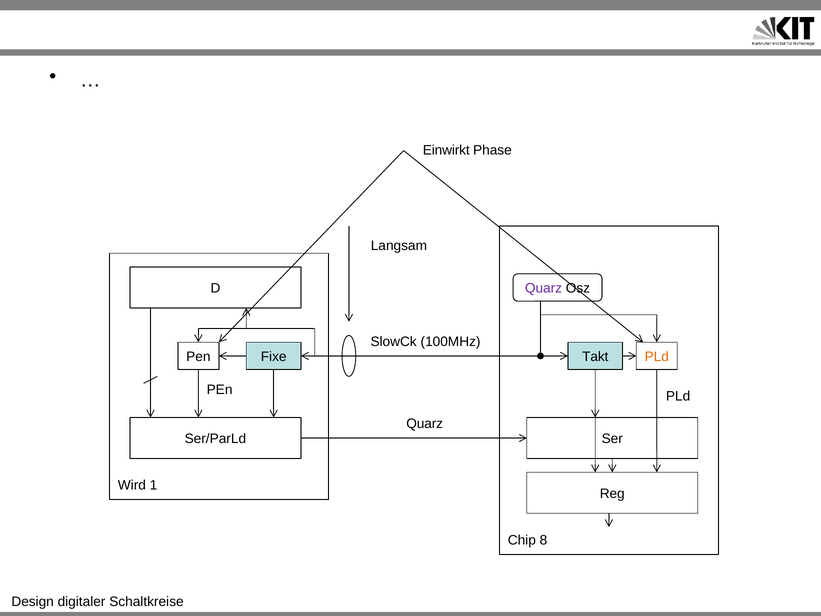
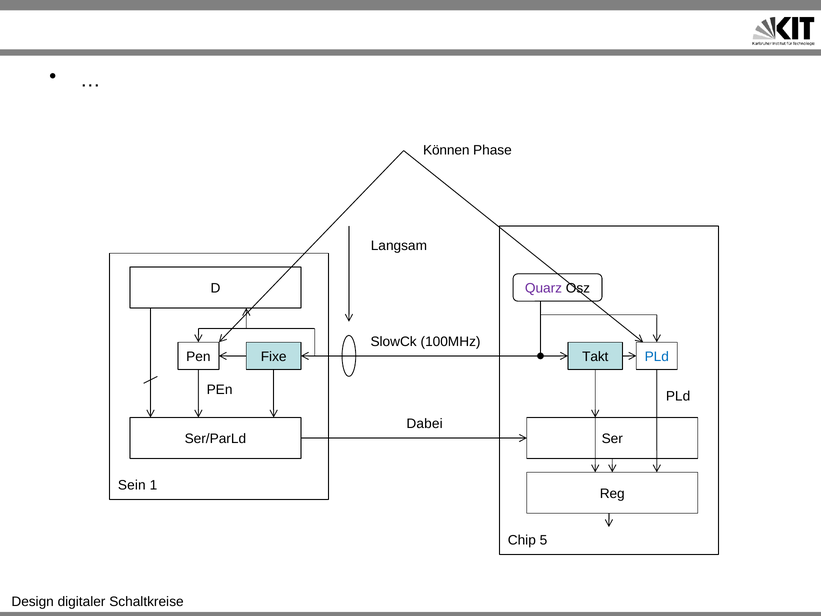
Einwirkt: Einwirkt -> Können
PLd at (657, 357) colour: orange -> blue
Quarz at (425, 424): Quarz -> Dabei
Wird: Wird -> Sein
8: 8 -> 5
